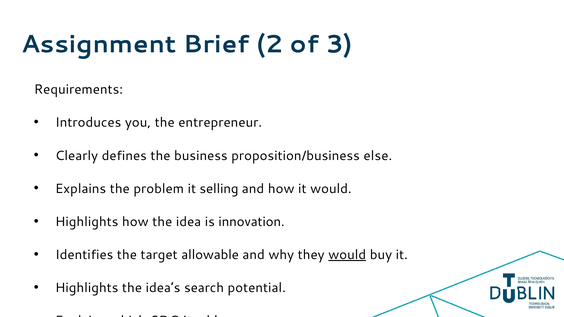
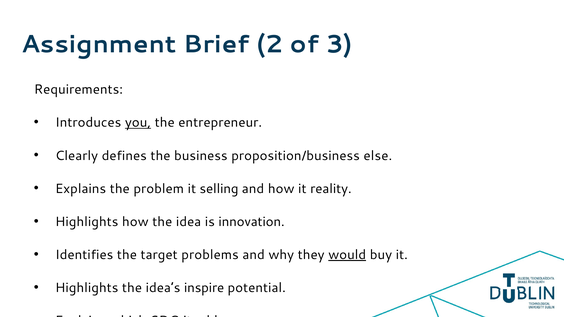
you underline: none -> present
it would: would -> reality
allowable: allowable -> problems
search: search -> inspire
